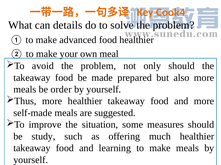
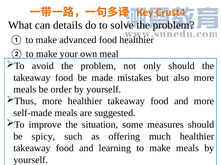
Cook4: Cook4 -> Crust4
prepared: prepared -> mistakes
study: study -> spicy
